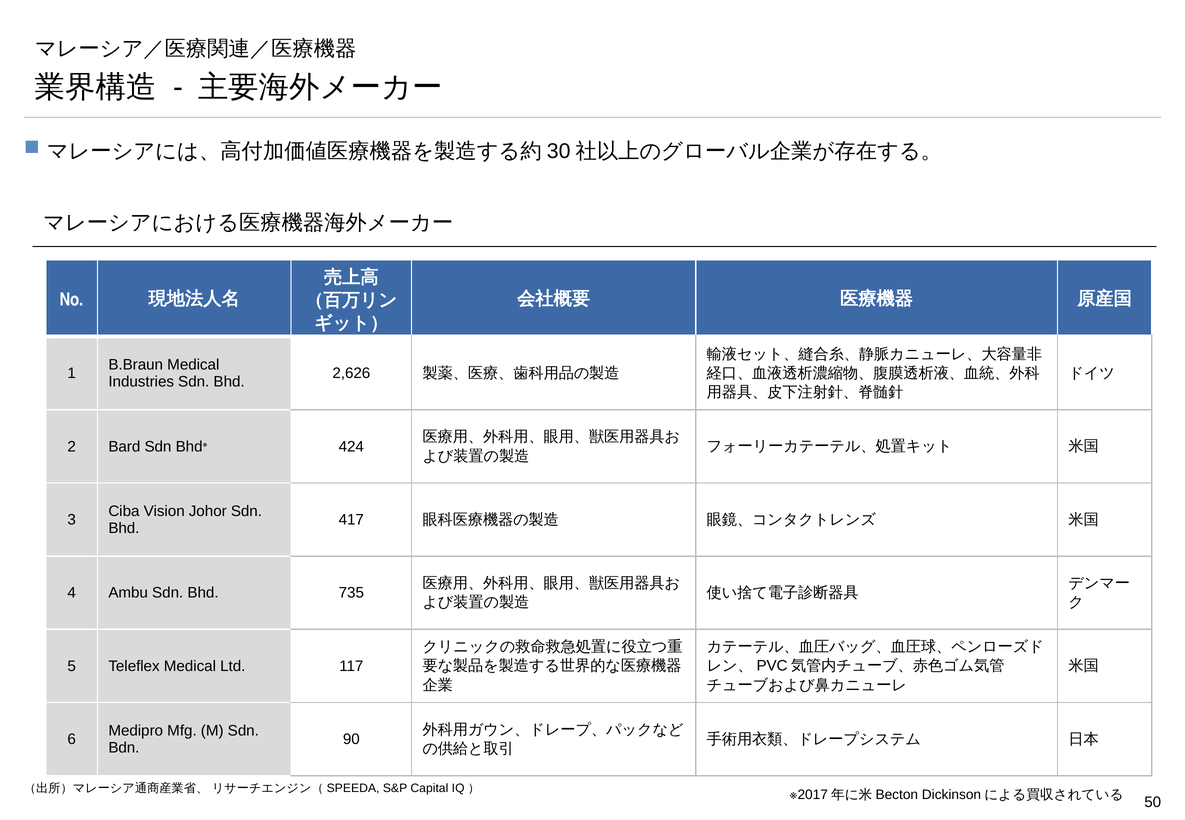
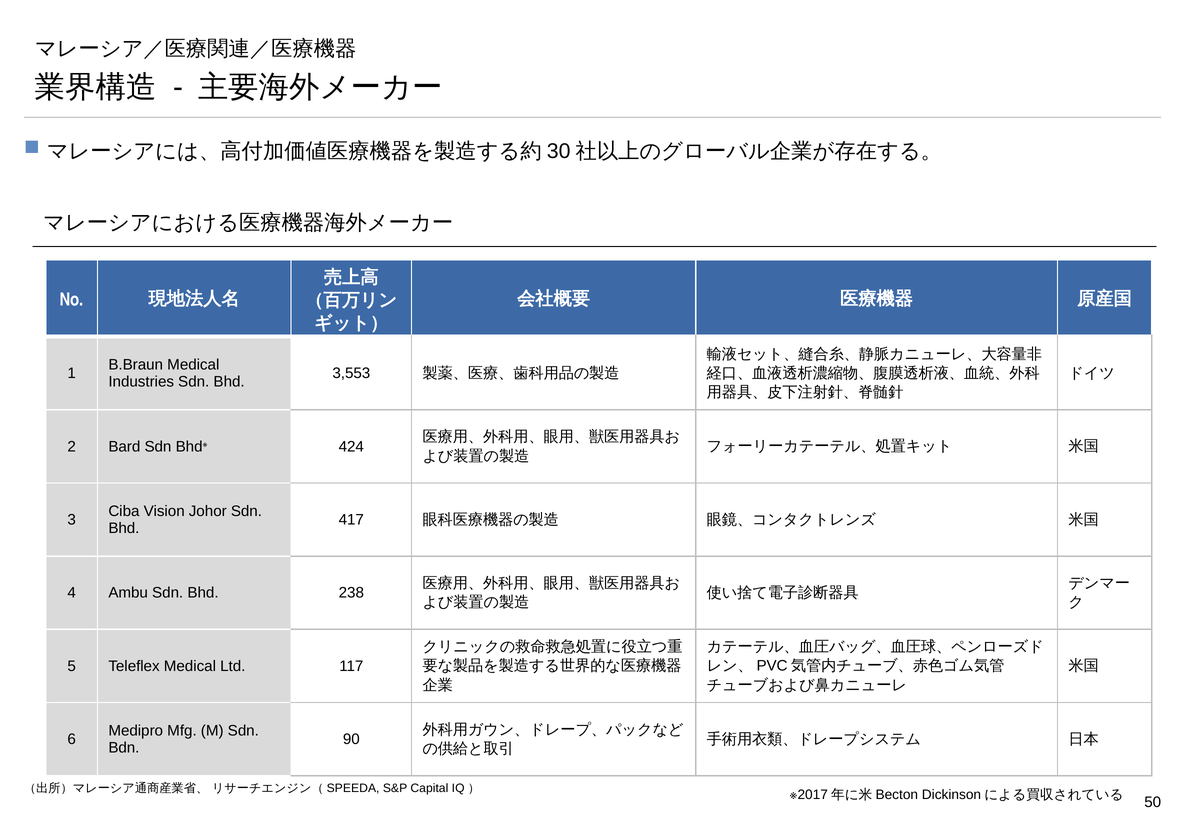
2,626: 2,626 -> 3,553
735: 735 -> 238
